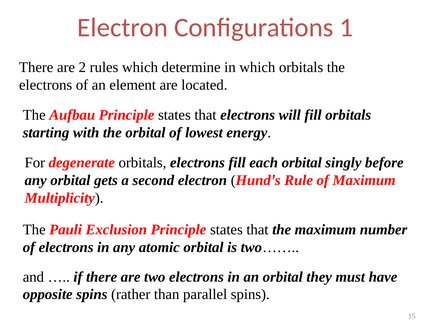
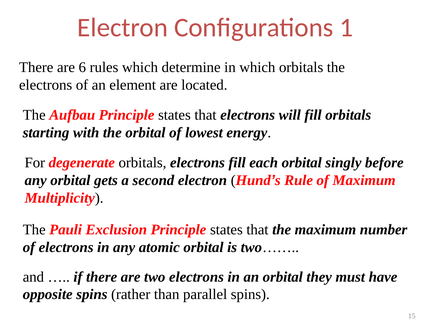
2: 2 -> 6
